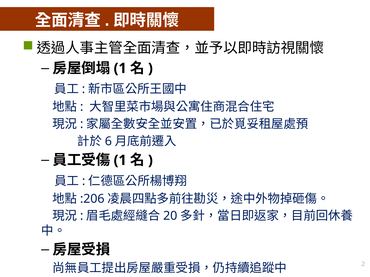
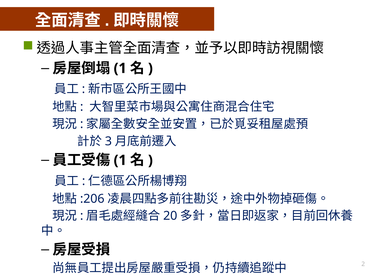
6: 6 -> 3
